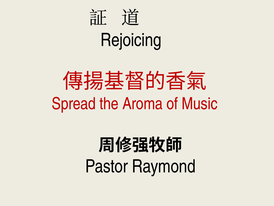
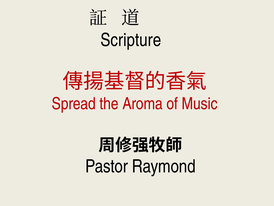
Rejoicing: Rejoicing -> Scripture
